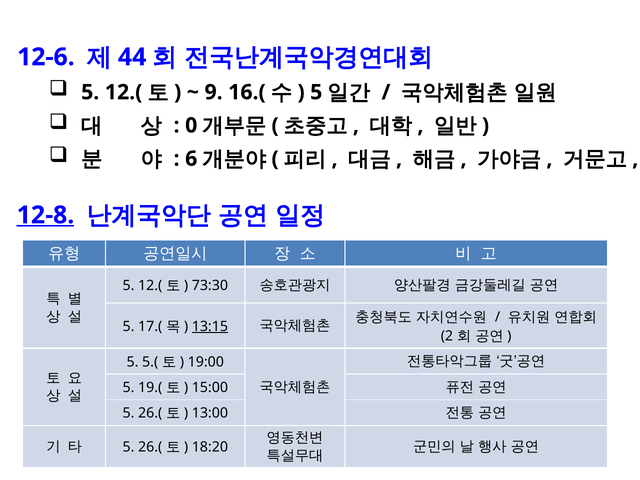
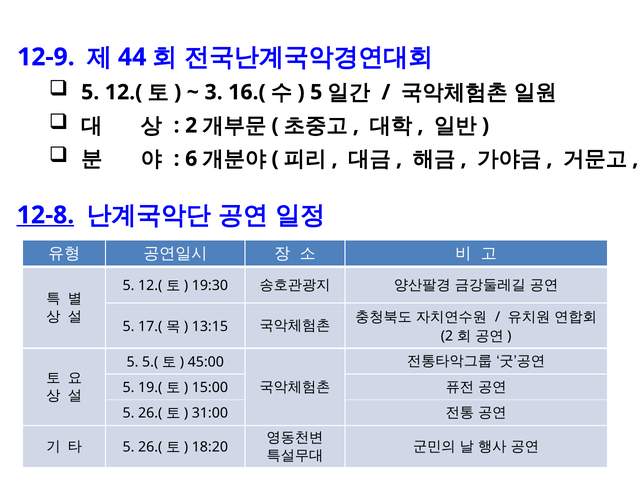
12-6: 12-6 -> 12-9
9: 9 -> 3
0 at (191, 125): 0 -> 2
73:30: 73:30 -> 19:30
13:15 underline: present -> none
19:00: 19:00 -> 45:00
13:00: 13:00 -> 31:00
